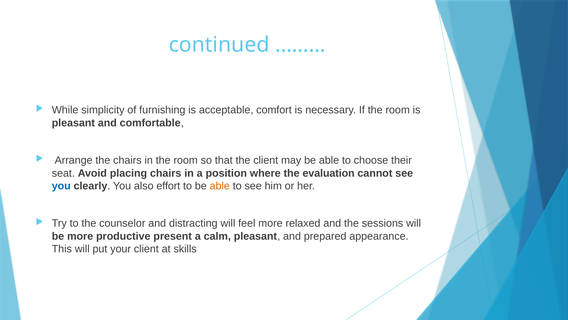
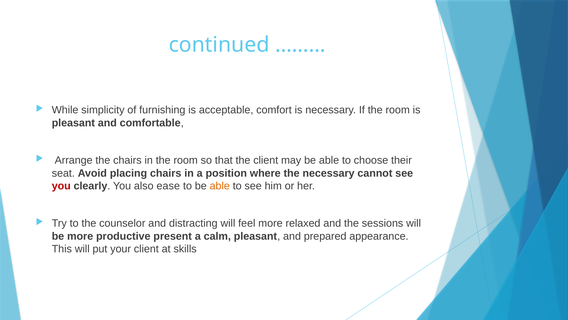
the evaluation: evaluation -> necessary
you at (61, 186) colour: blue -> red
effort: effort -> ease
